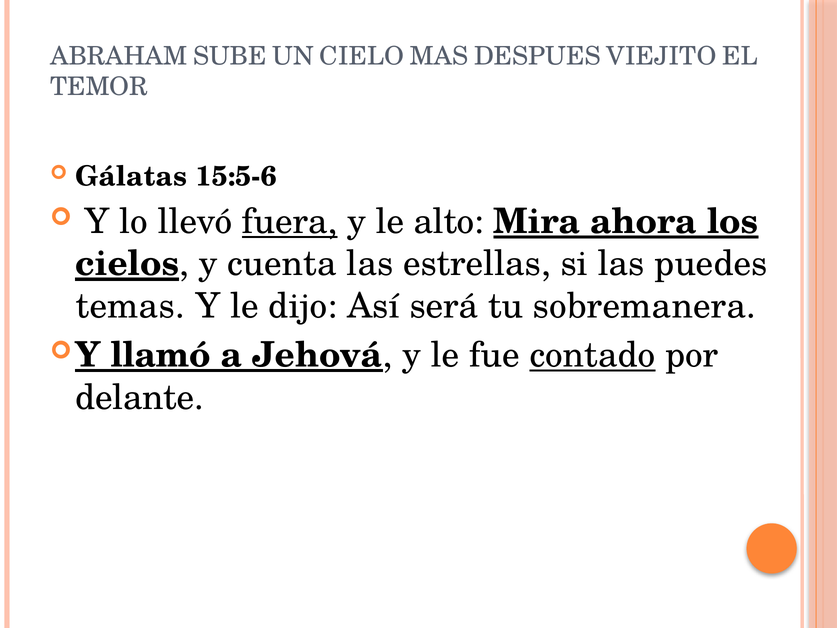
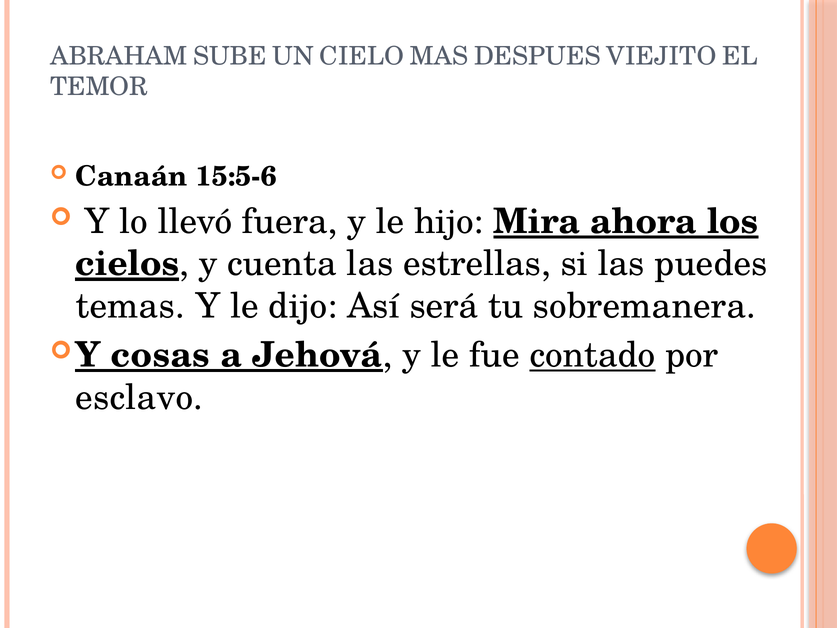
Gálatas: Gálatas -> Canaán
fuera underline: present -> none
alto: alto -> hijo
llamó: llamó -> cosas
delante: delante -> esclavo
